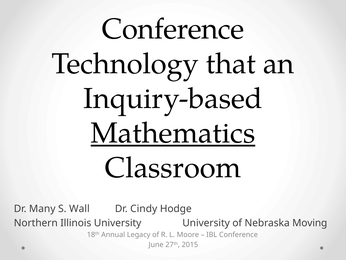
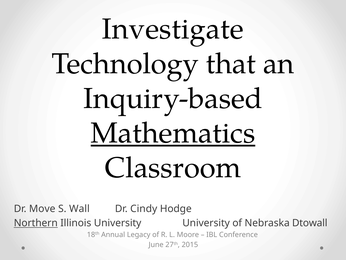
Conference at (173, 29): Conference -> Investigate
Many: Many -> Move
Northern underline: none -> present
Moving: Moving -> Dtowall
